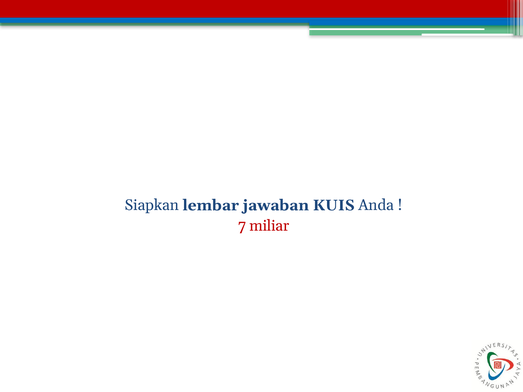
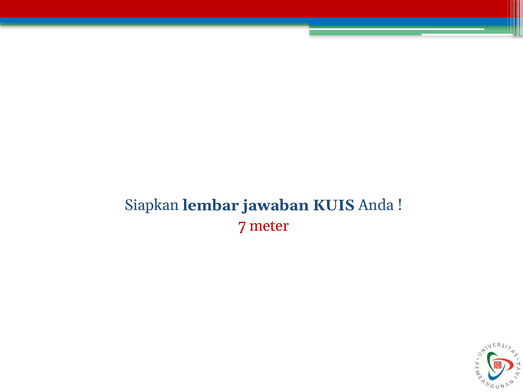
miliar: miliar -> meter
